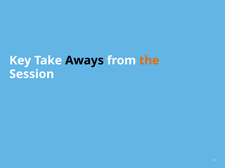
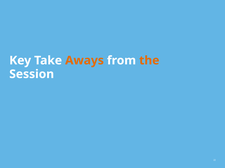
Aways colour: black -> orange
